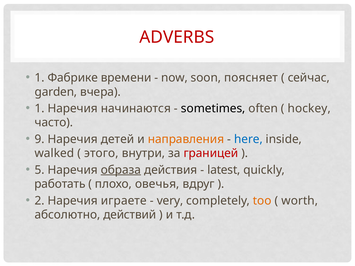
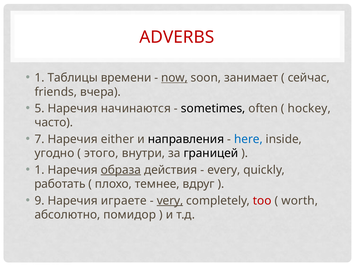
Фабрике: Фабрике -> Таблицы
now underline: none -> present
поясняет: поясняет -> занимает
garden: garden -> friends
1 at (40, 109): 1 -> 5
9: 9 -> 7
детей: детей -> either
направления colour: orange -> black
walked: walked -> угодно
границей colour: red -> black
5 at (40, 170): 5 -> 1
latest: latest -> every
овечья: овечья -> темнее
2: 2 -> 9
very underline: none -> present
too colour: orange -> red
действий: действий -> помидор
